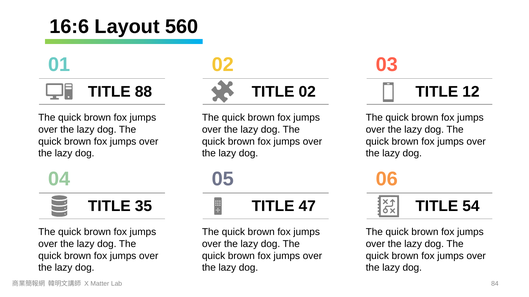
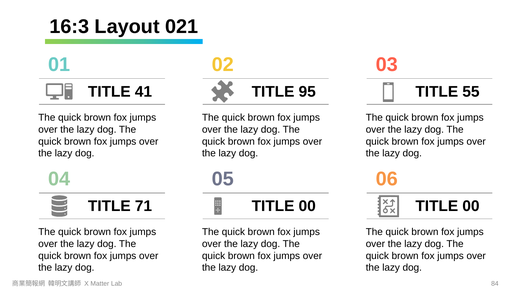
16:6: 16:6 -> 16:3
560: 560 -> 021
88: 88 -> 41
TITLE 02: 02 -> 95
12: 12 -> 55
35: 35 -> 71
47 at (307, 206): 47 -> 00
54 at (471, 206): 54 -> 00
